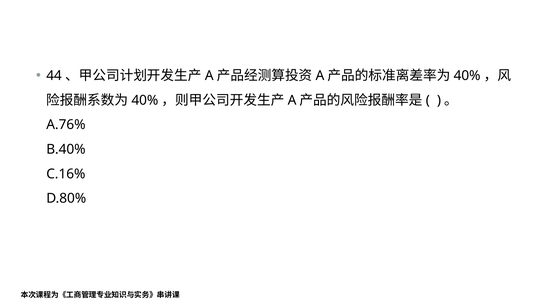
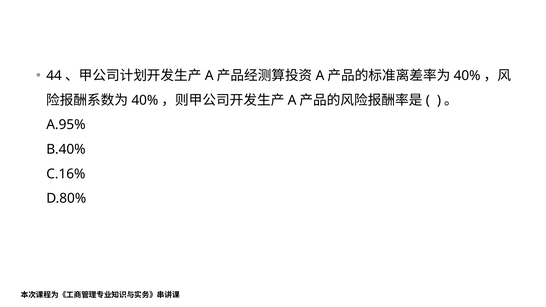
A.76%: A.76% -> A.95%
